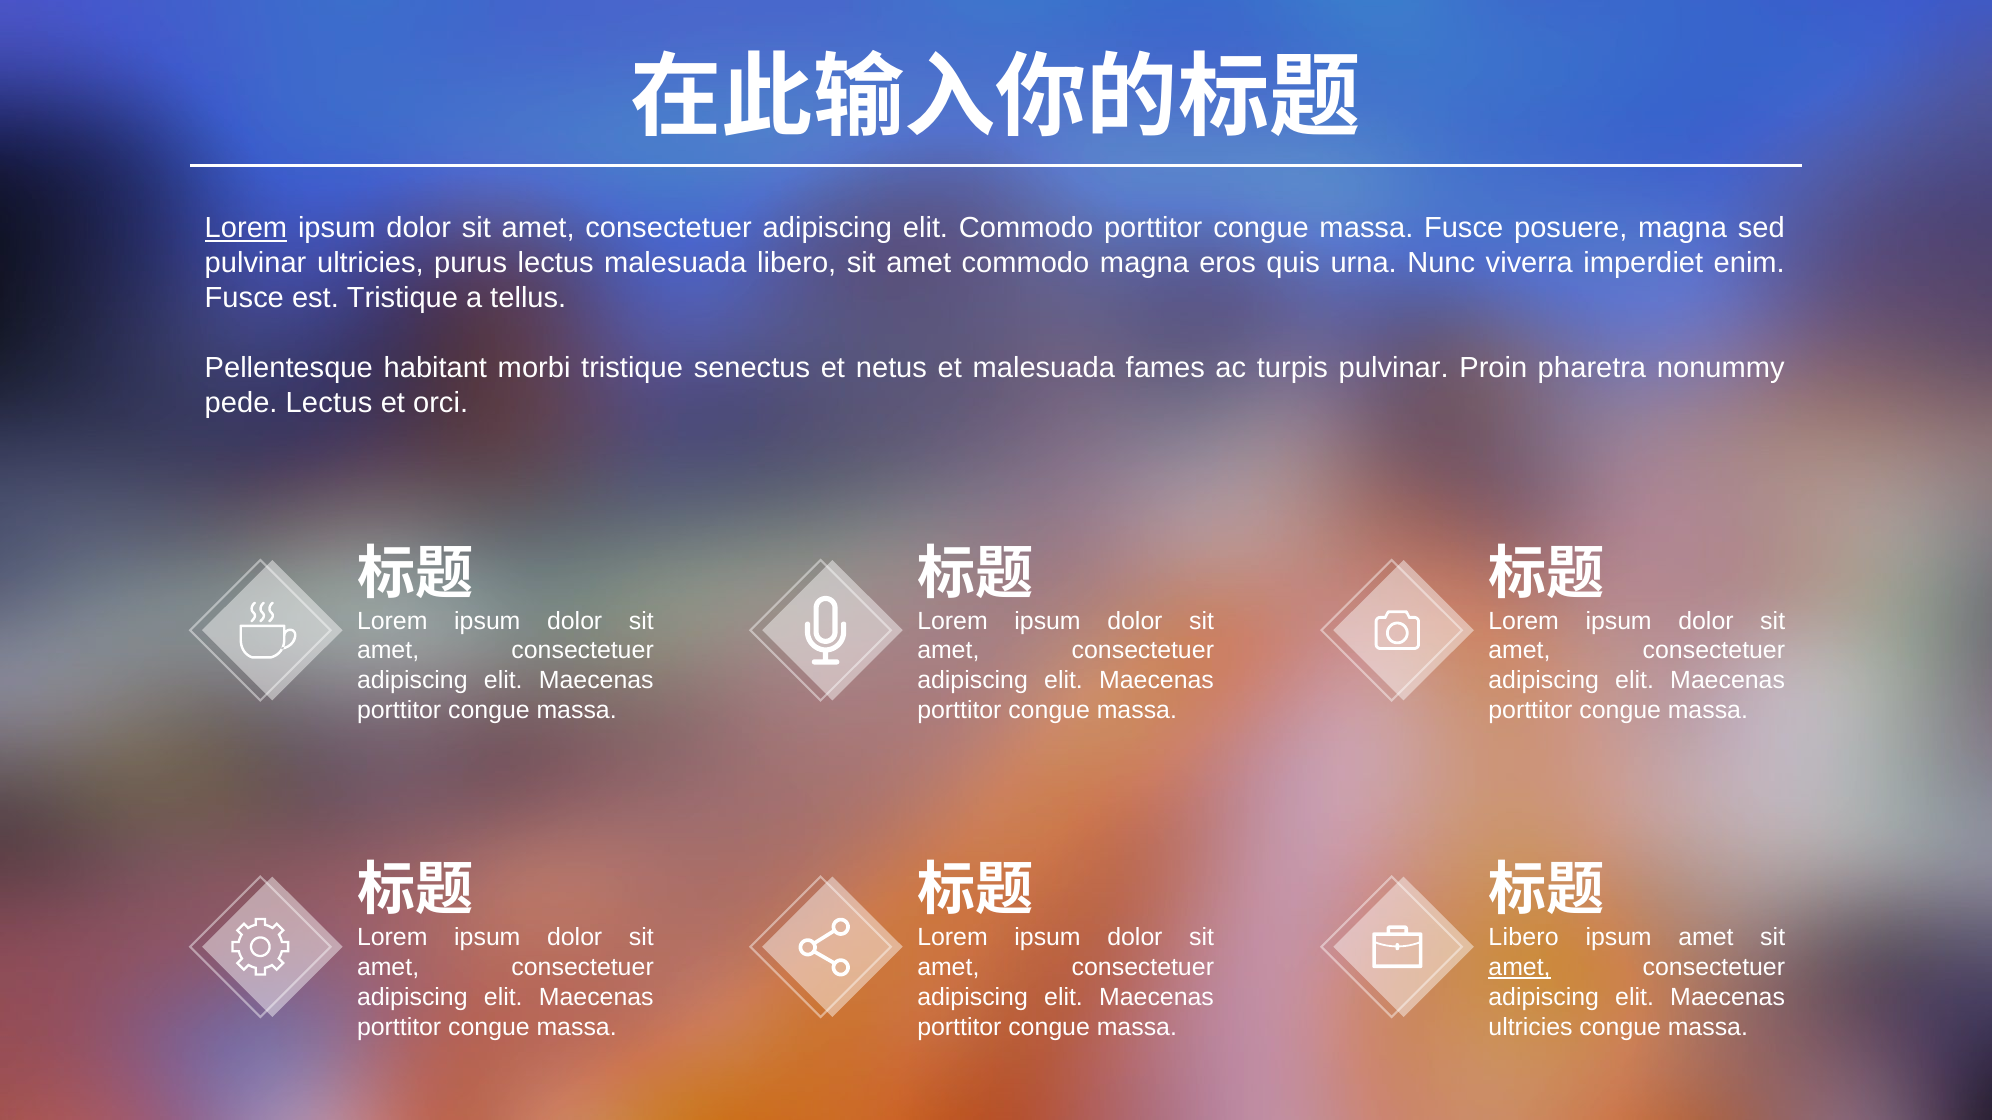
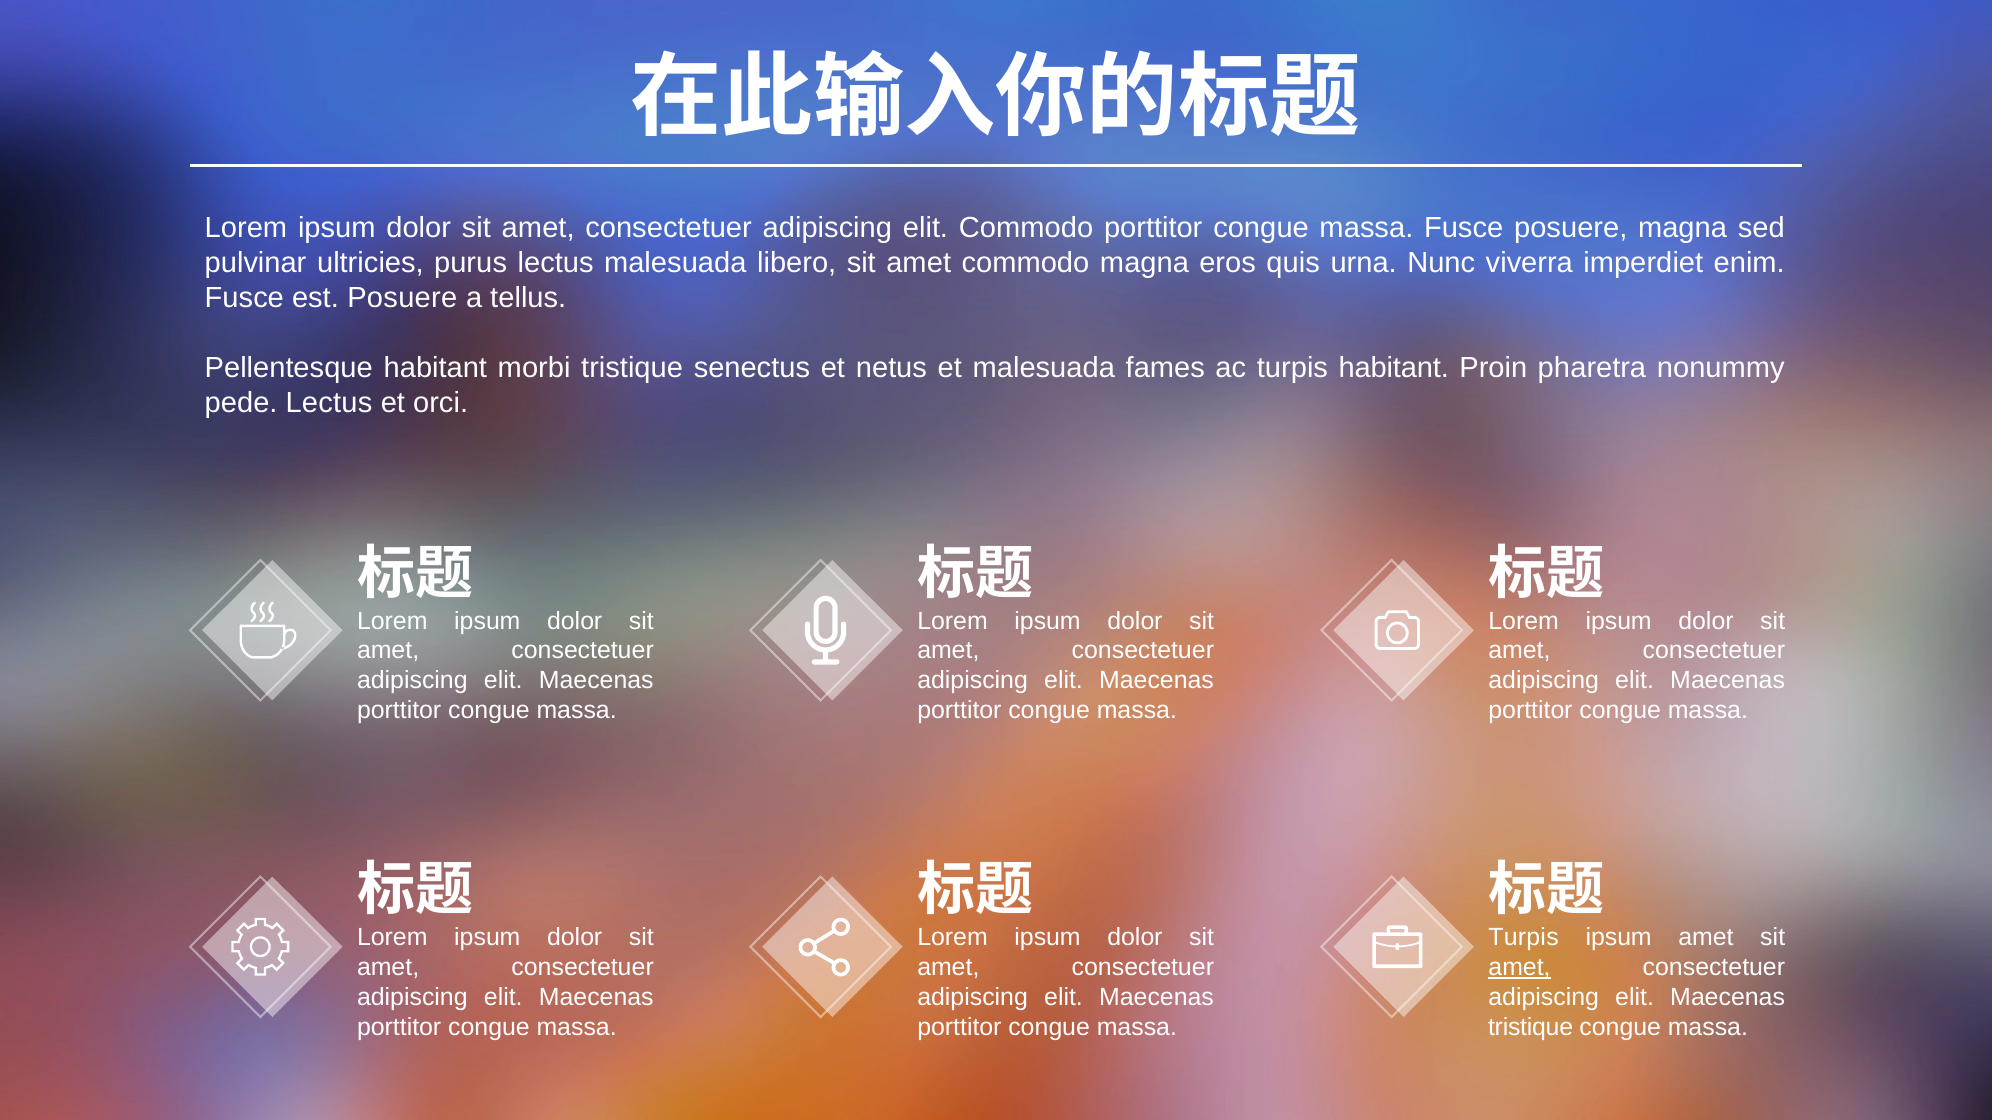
Lorem at (246, 228) underline: present -> none
est Tristique: Tristique -> Posuere
turpis pulvinar: pulvinar -> habitant
Libero at (1524, 938): Libero -> Turpis
ultricies at (1531, 1027): ultricies -> tristique
